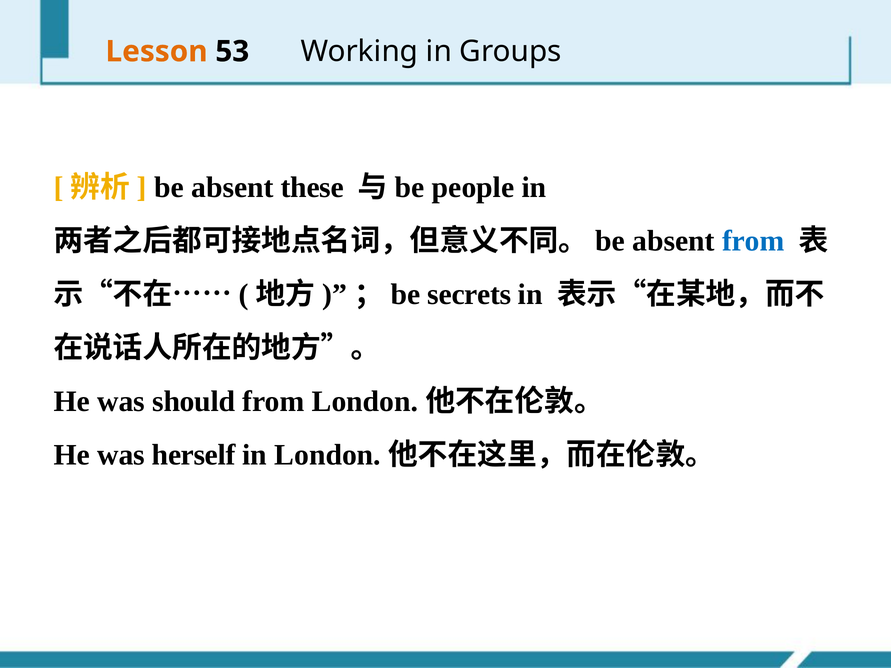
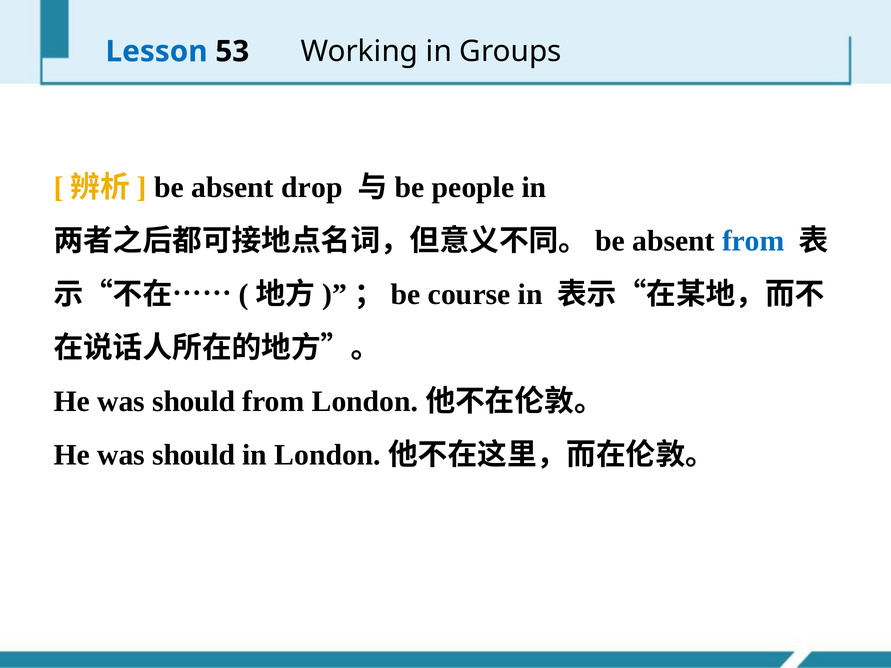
Lesson colour: orange -> blue
these: these -> drop
secrets: secrets -> course
herself at (194, 455): herself -> should
